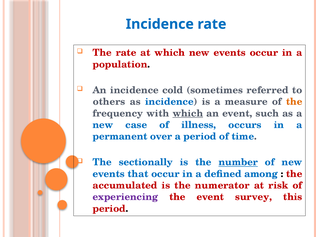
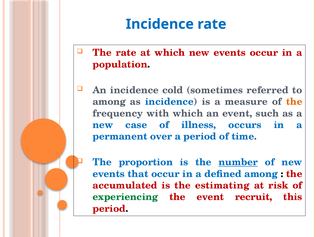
others at (109, 102): others -> among
which at (188, 113) underline: present -> none
sectionally: sectionally -> proportion
numerator: numerator -> estimating
experiencing colour: purple -> green
survey: survey -> recruit
